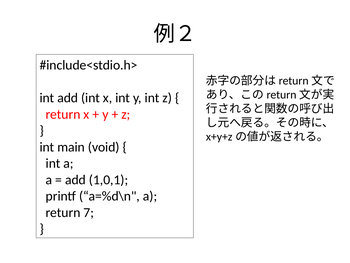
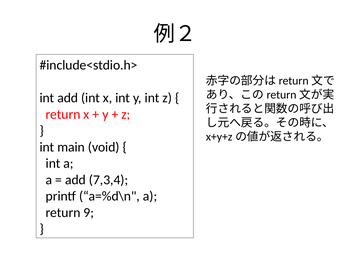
1,0,1: 1,0,1 -> 7,3,4
7: 7 -> 9
